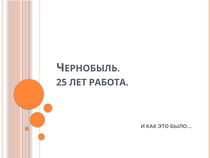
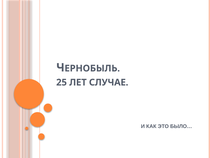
РАБОТА: РАБОТА -> СЛУЧАЕ
